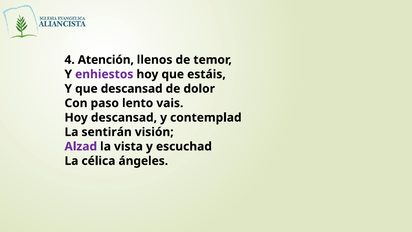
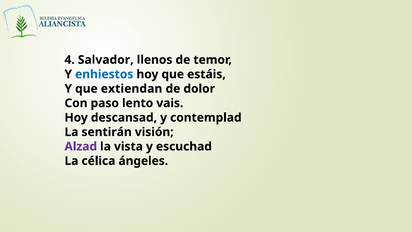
Atención: Atención -> Salvador
enhiestos colour: purple -> blue
que descansad: descansad -> extiendan
